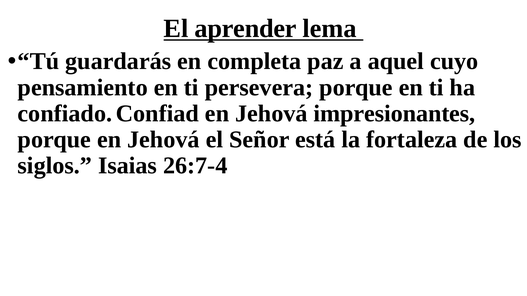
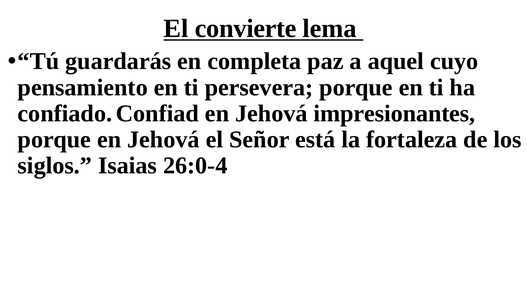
aprender: aprender -> convierte
26:7-4: 26:7-4 -> 26:0-4
